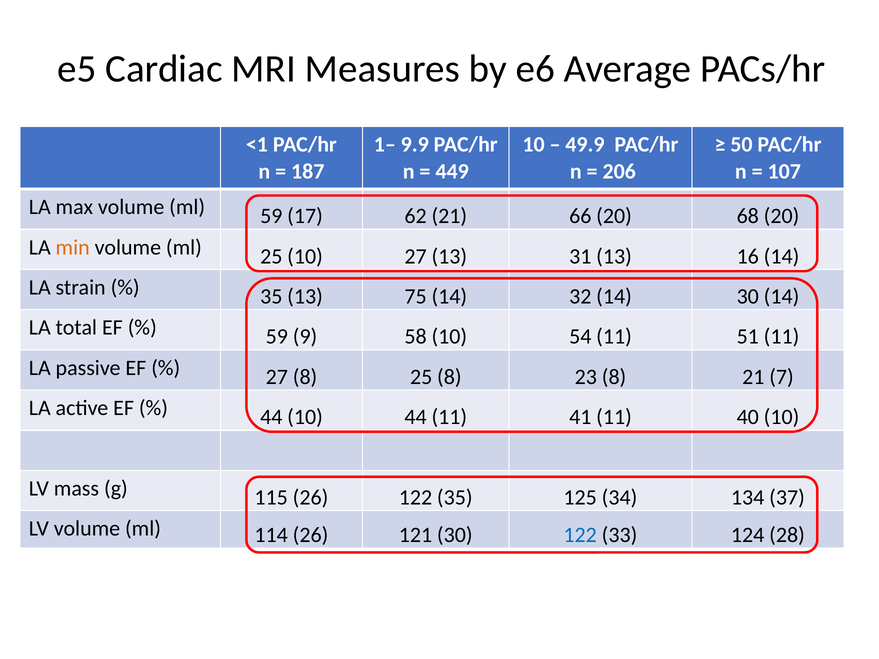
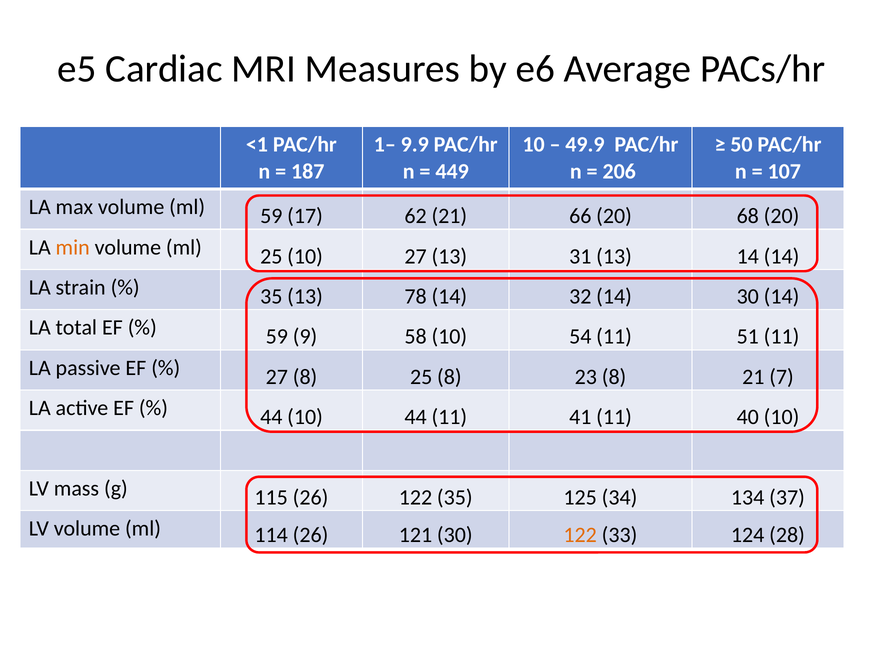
13 16: 16 -> 14
75: 75 -> 78
122 at (580, 535) colour: blue -> orange
